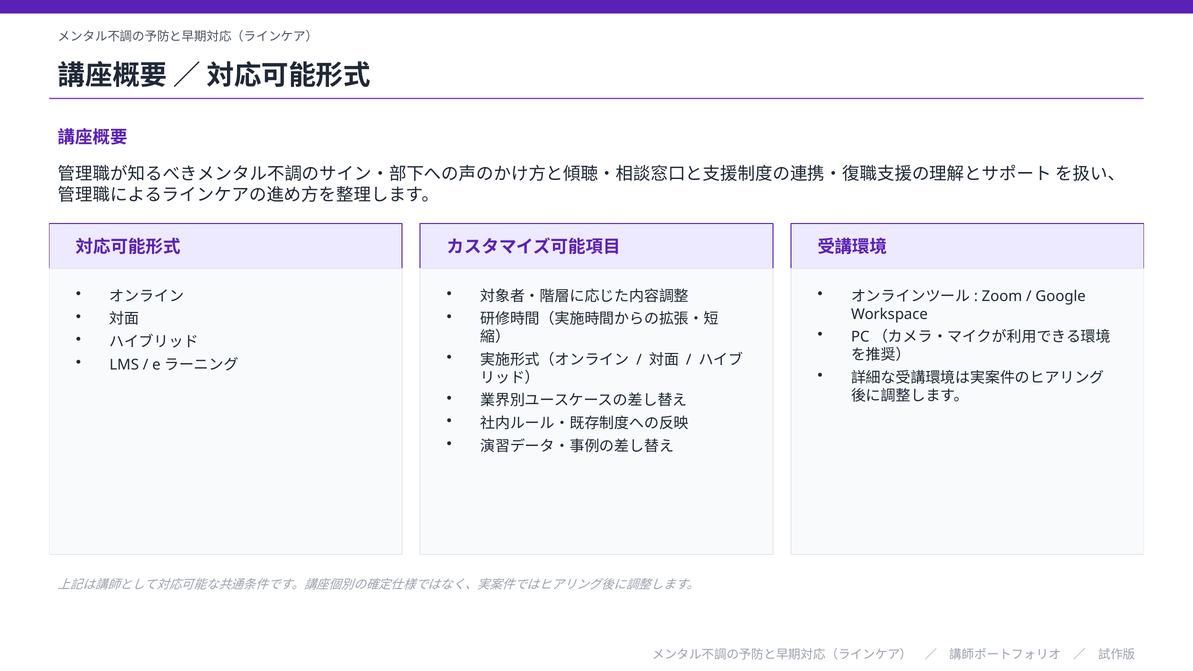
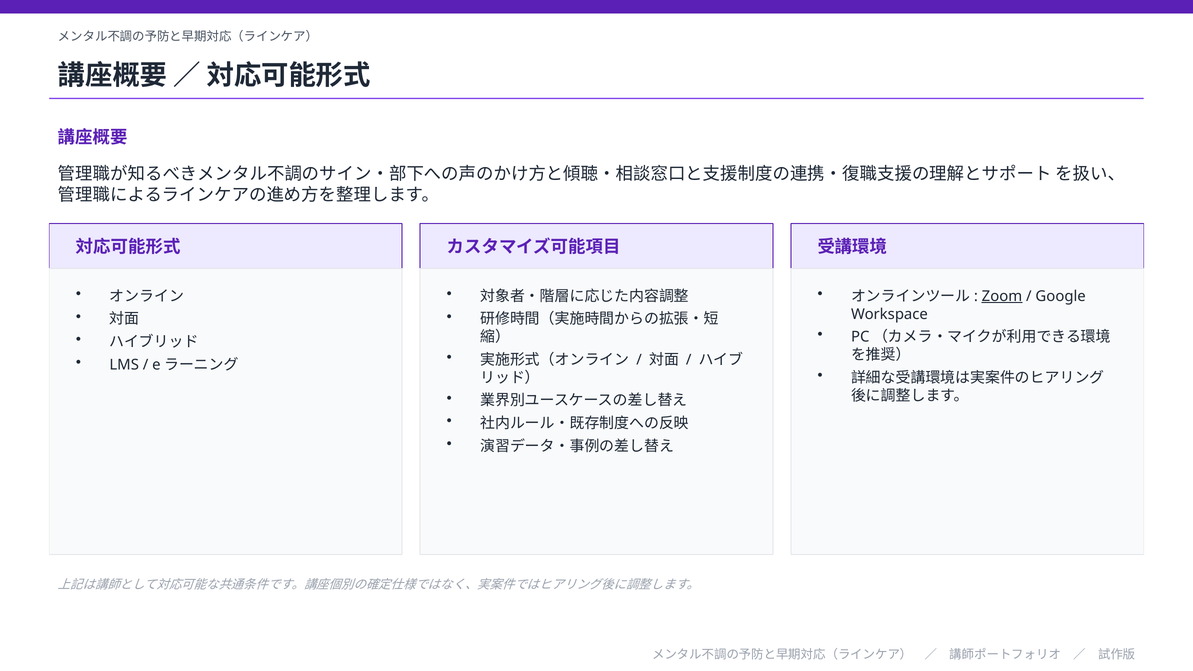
Zoom underline: none -> present
